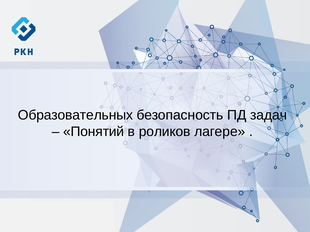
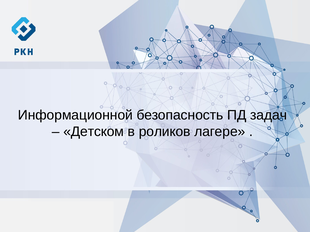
Образовательных: Образовательных -> Информационной
Понятий: Понятий -> Детском
